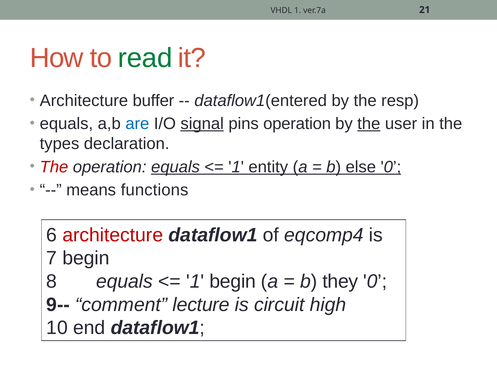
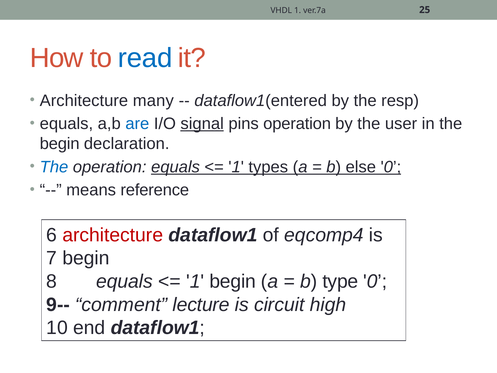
21: 21 -> 25
read colour: green -> blue
buffer: buffer -> many
the at (369, 124) underline: present -> none
types at (60, 144): types -> begin
The at (54, 167) colour: red -> blue
entity: entity -> types
functions: functions -> reference
they: they -> type
